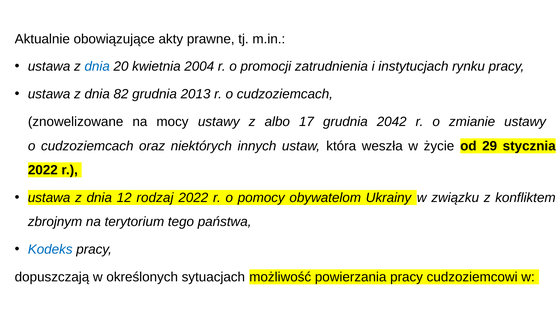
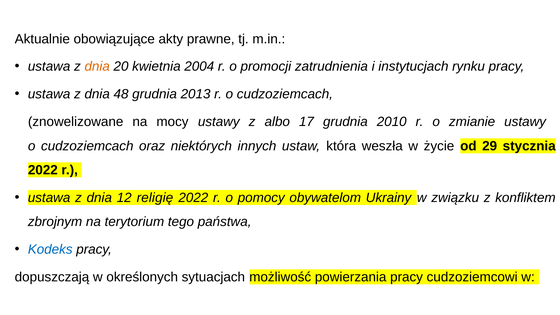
dnia at (97, 67) colour: blue -> orange
82: 82 -> 48
2042: 2042 -> 2010
rodzaj: rodzaj -> religię
